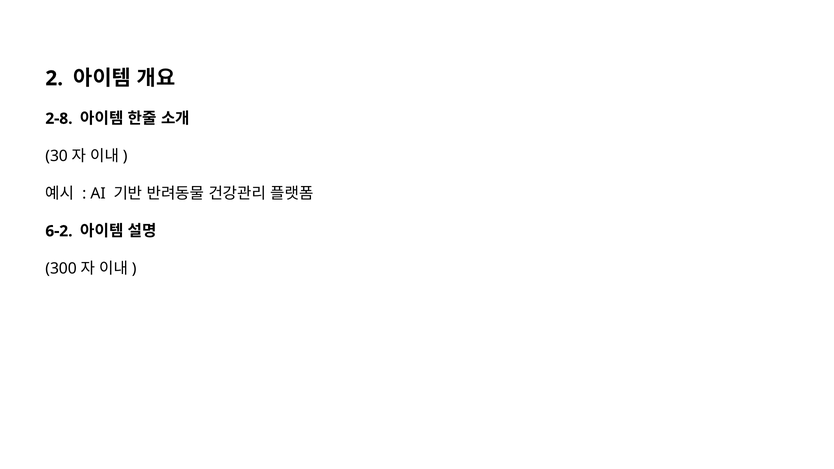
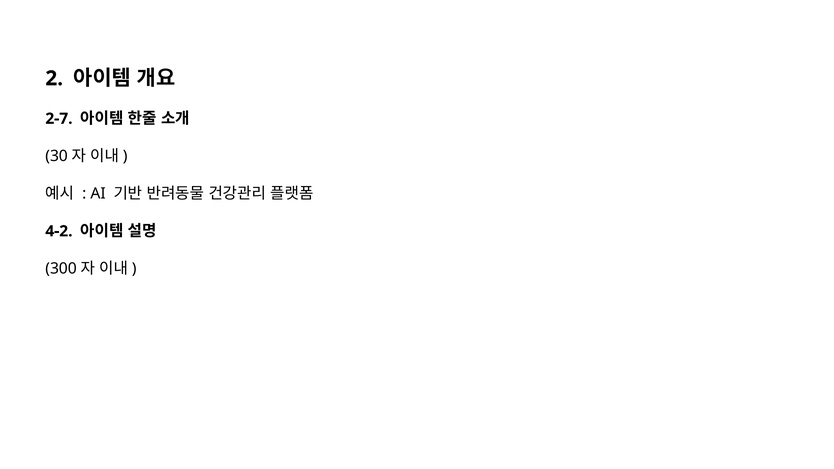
2-8: 2-8 -> 2-7
6-2: 6-2 -> 4-2
